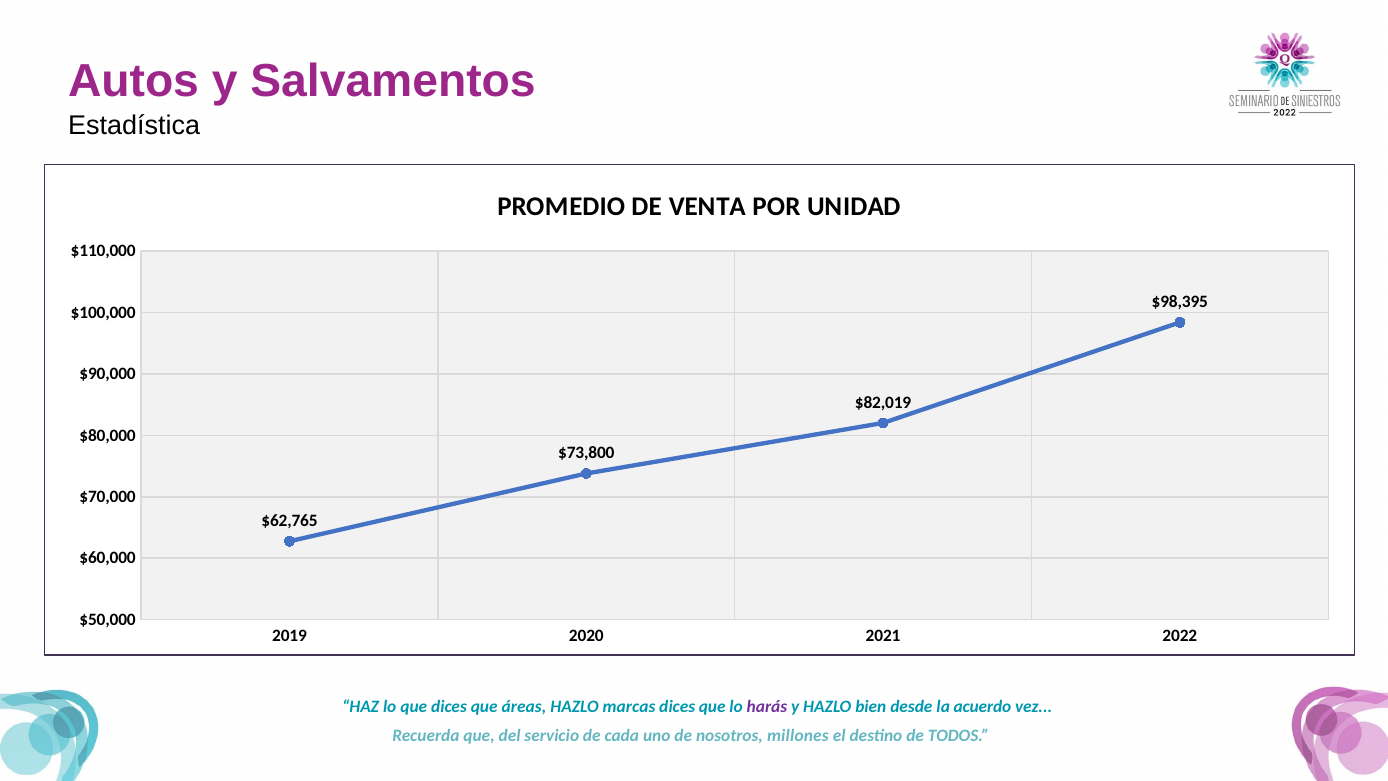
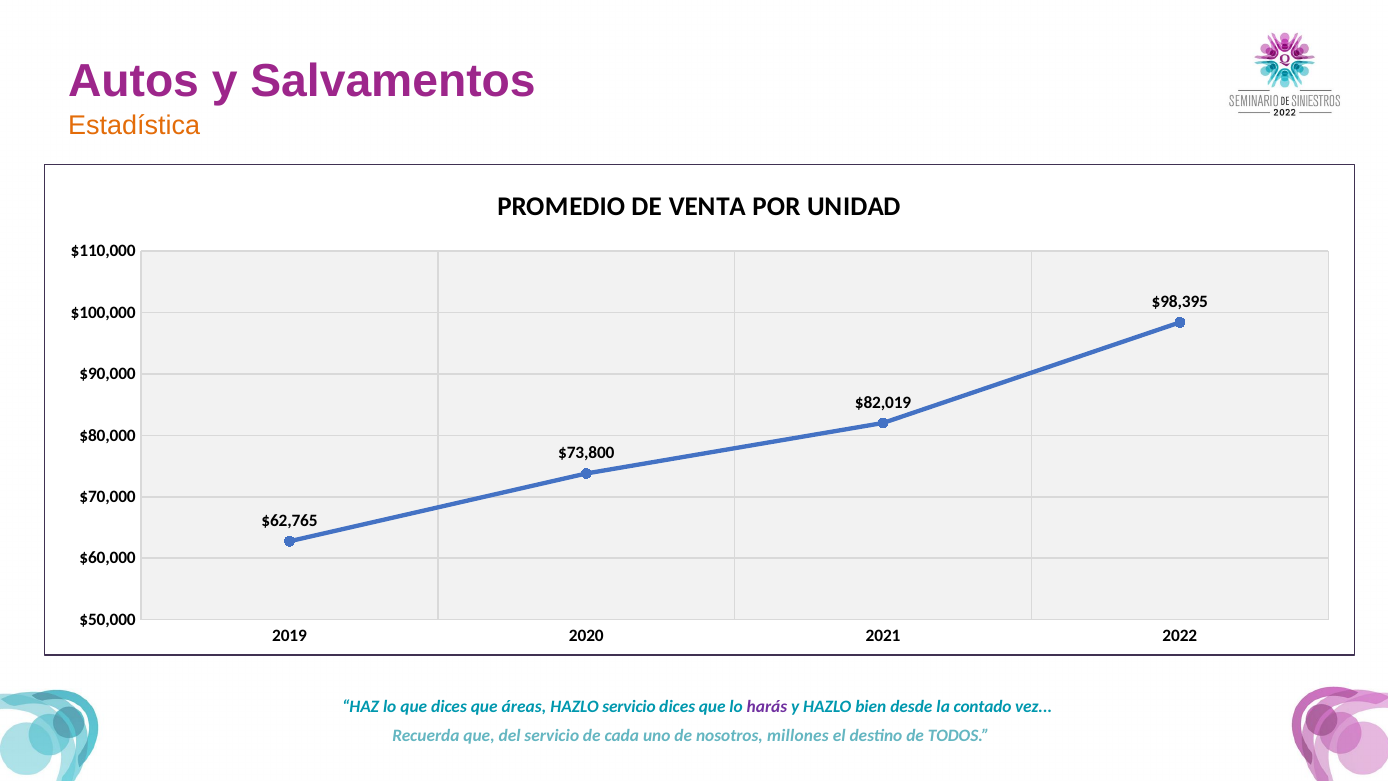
Estadística colour: black -> orange
HAZLO marcas: marcas -> servicio
acuerdo: acuerdo -> contado
